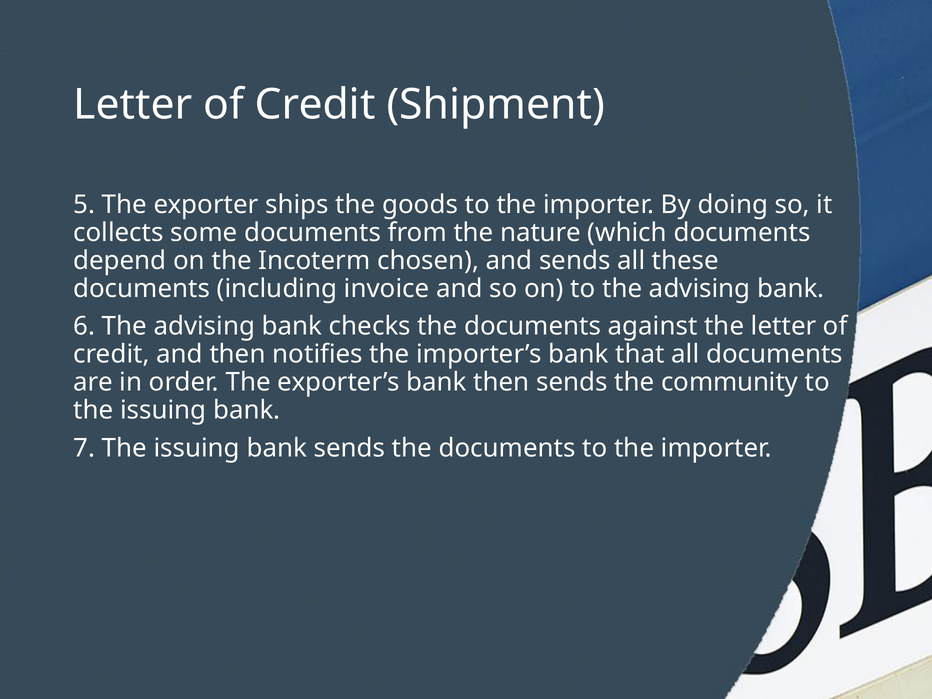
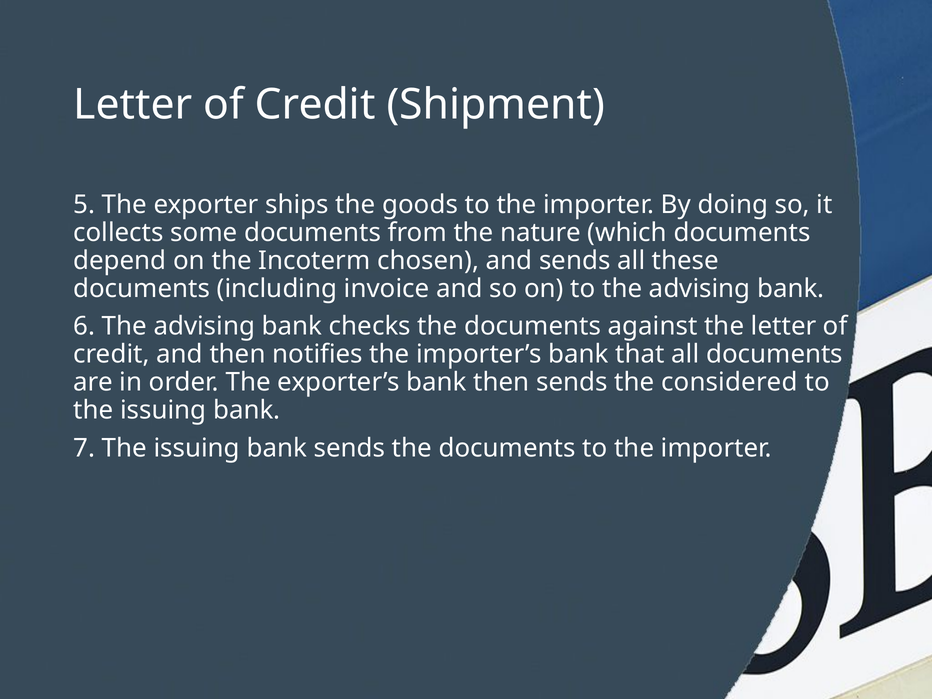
community: community -> considered
